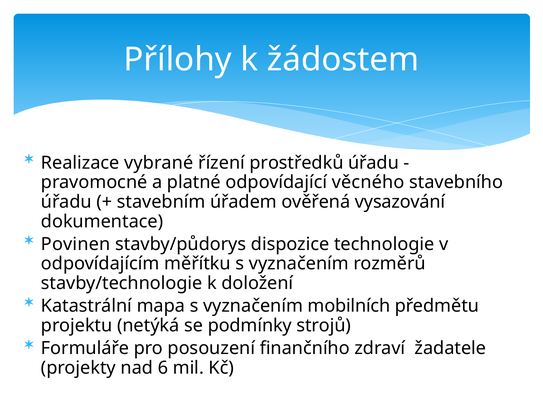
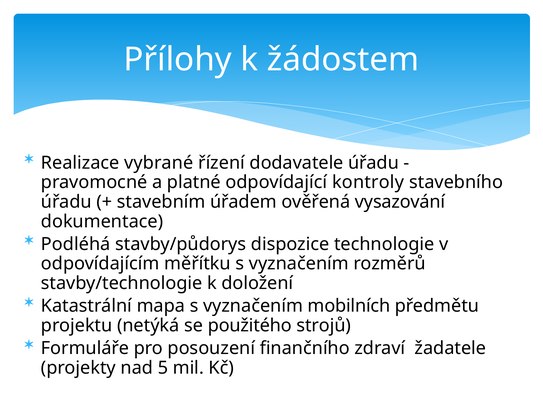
prostředků: prostředků -> dodavatele
věcného: věcného -> kontroly
Povinen: Povinen -> Podléhá
podmínky: podmínky -> použitého
6: 6 -> 5
